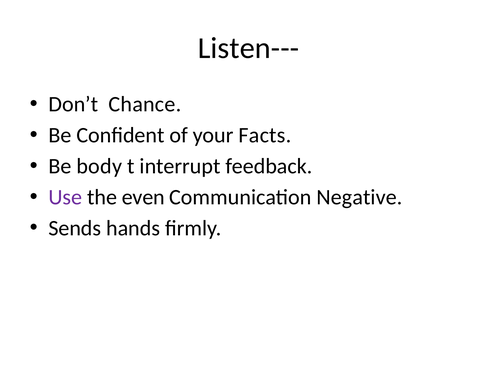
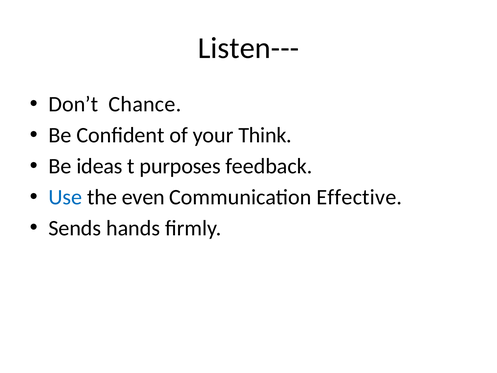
Facts: Facts -> Think
body: body -> ideas
interrupt: interrupt -> purposes
Use colour: purple -> blue
Negative: Negative -> Effective
